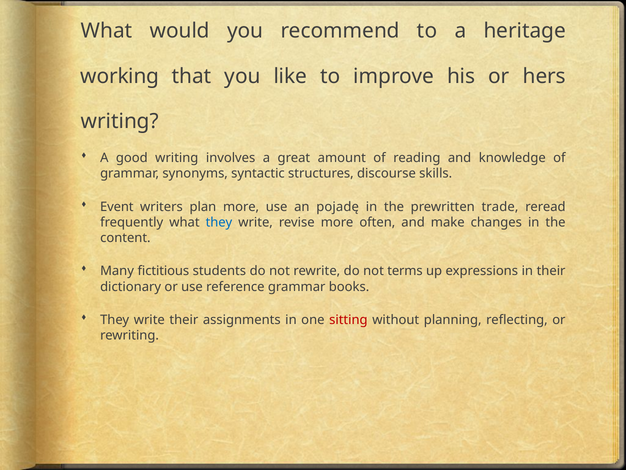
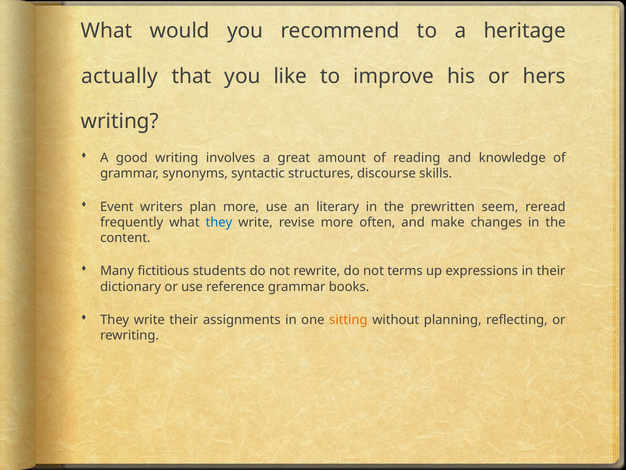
working: working -> actually
pojadę: pojadę -> literary
trade: trade -> seem
sitting colour: red -> orange
